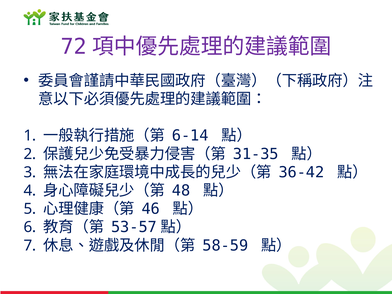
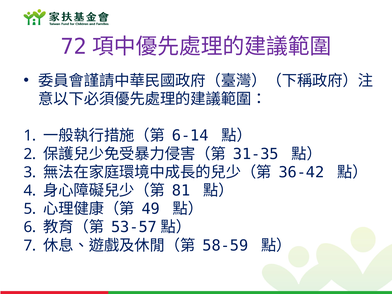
48: 48 -> 81
46: 46 -> 49
